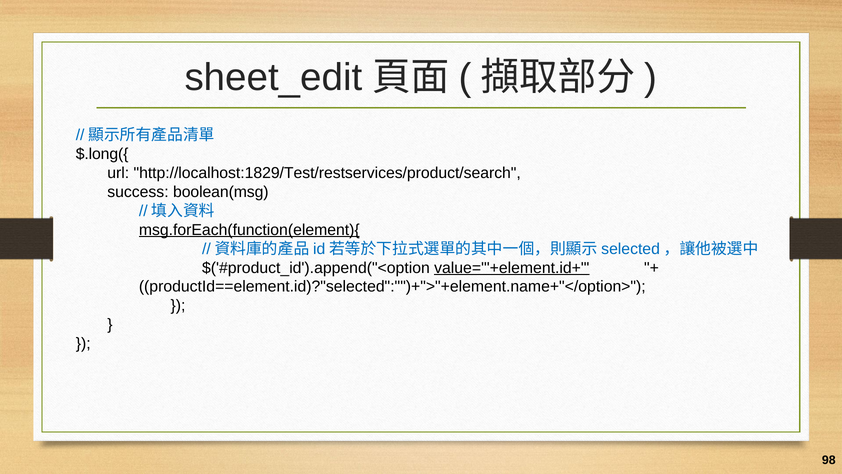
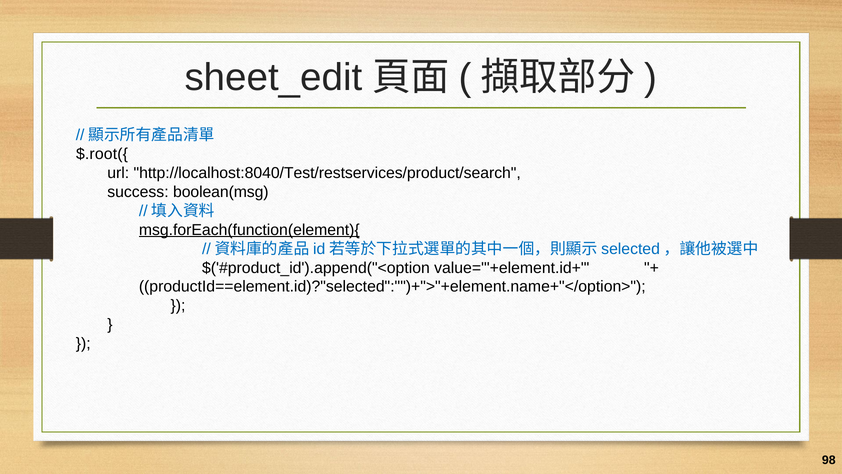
$.long({: $.long({ -> $.root({
http://localhost:1829/Test/restservices/product/search: http://localhost:1829/Test/restservices/product/search -> http://localhost:8040/Test/restservices/product/search
value='"+element.id+ underline: present -> none
